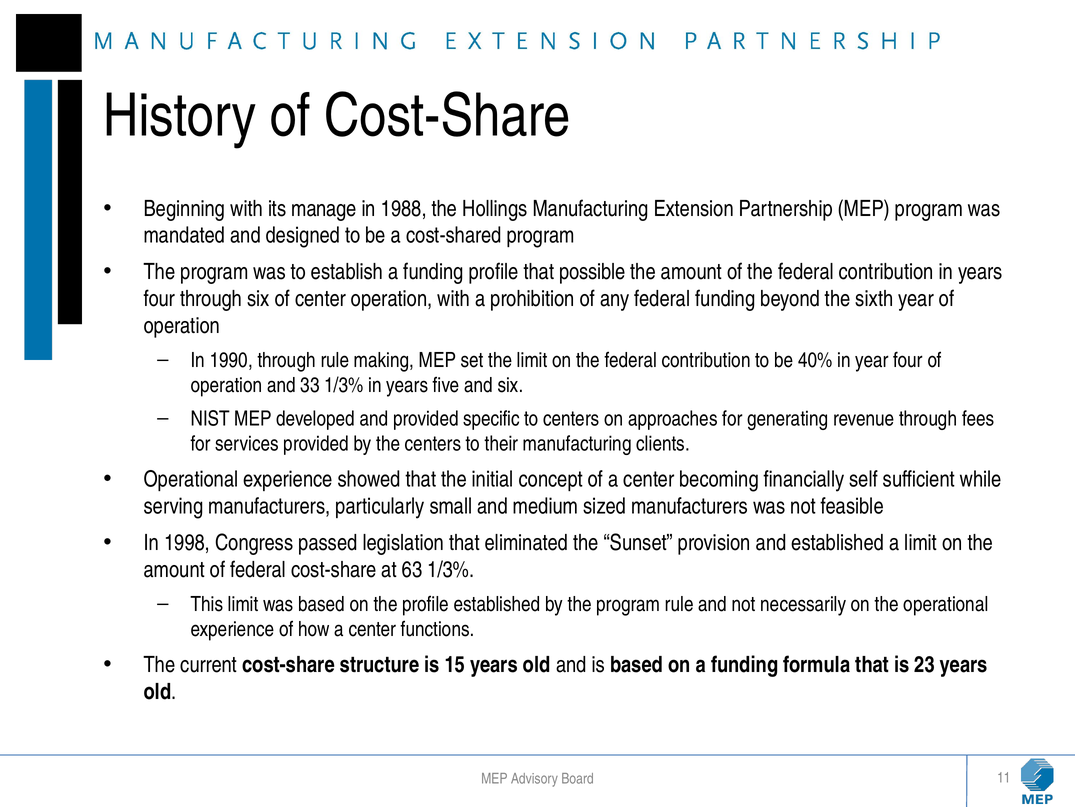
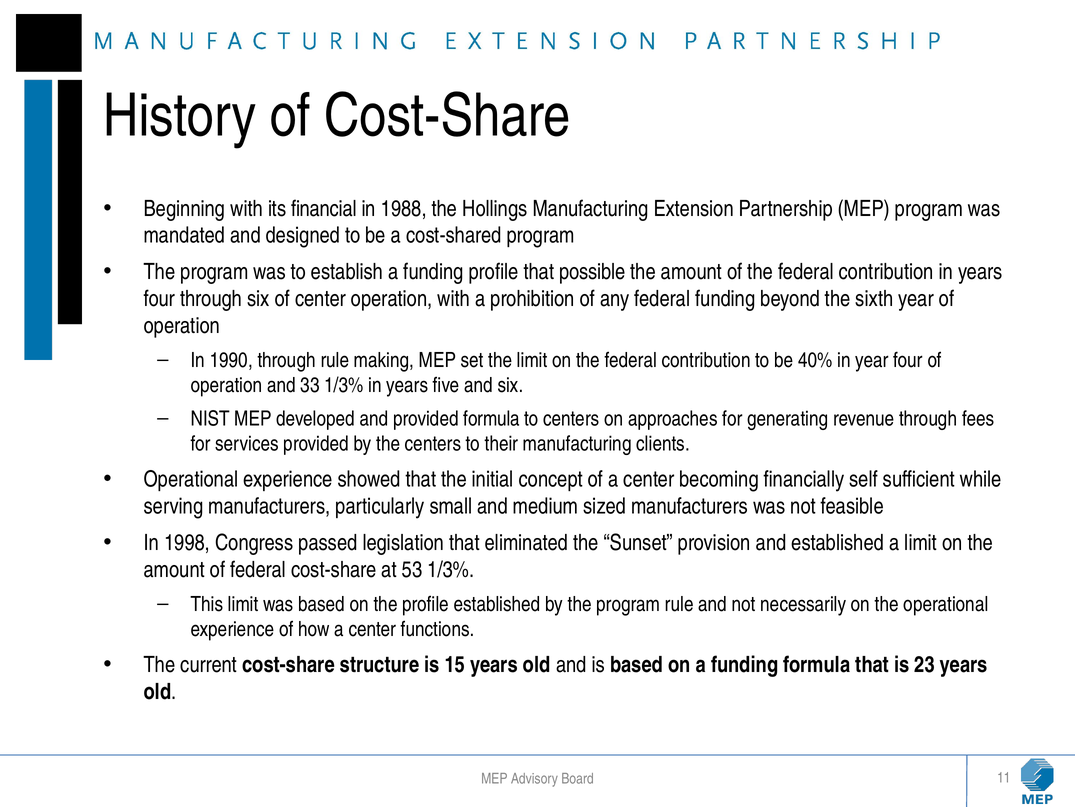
manage: manage -> financial
provided specific: specific -> formula
63: 63 -> 53
